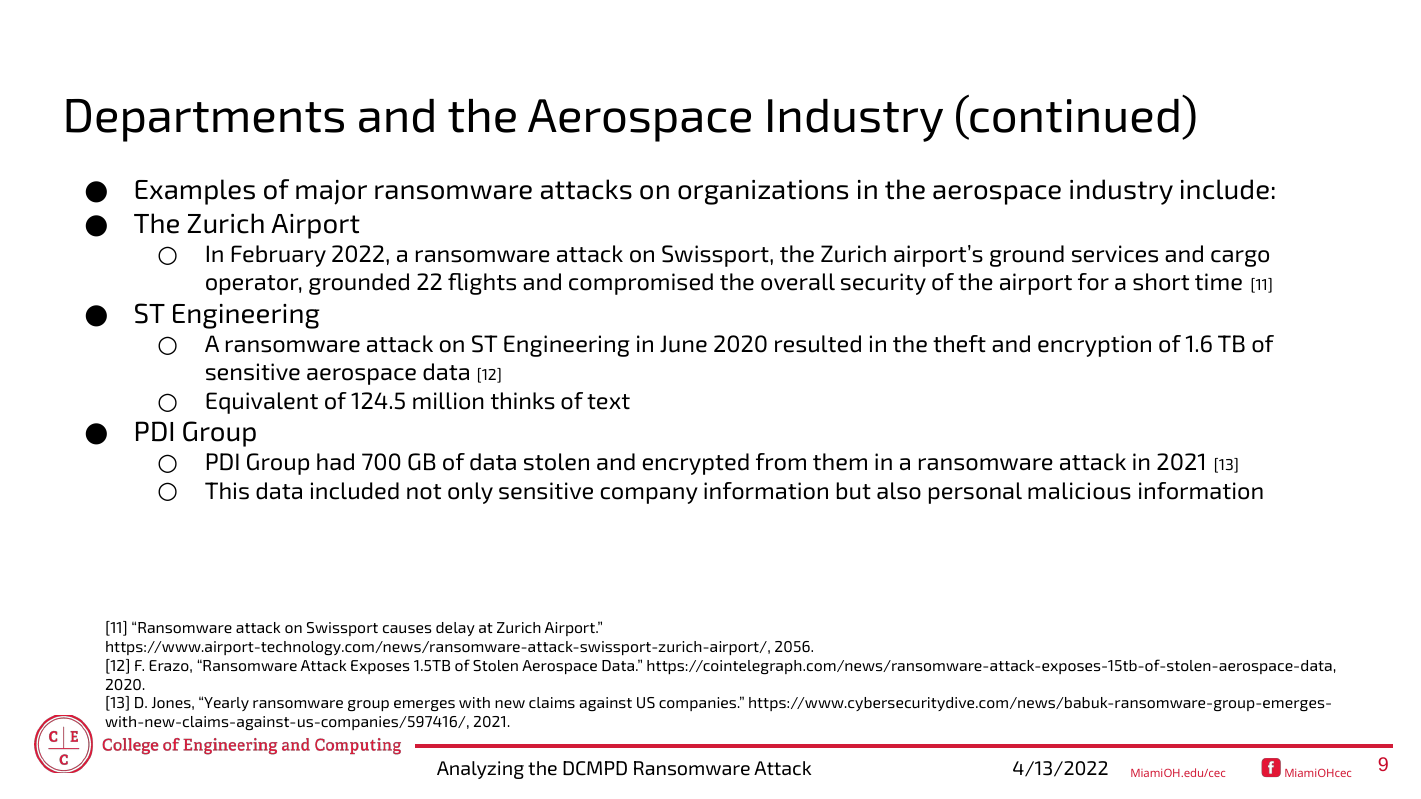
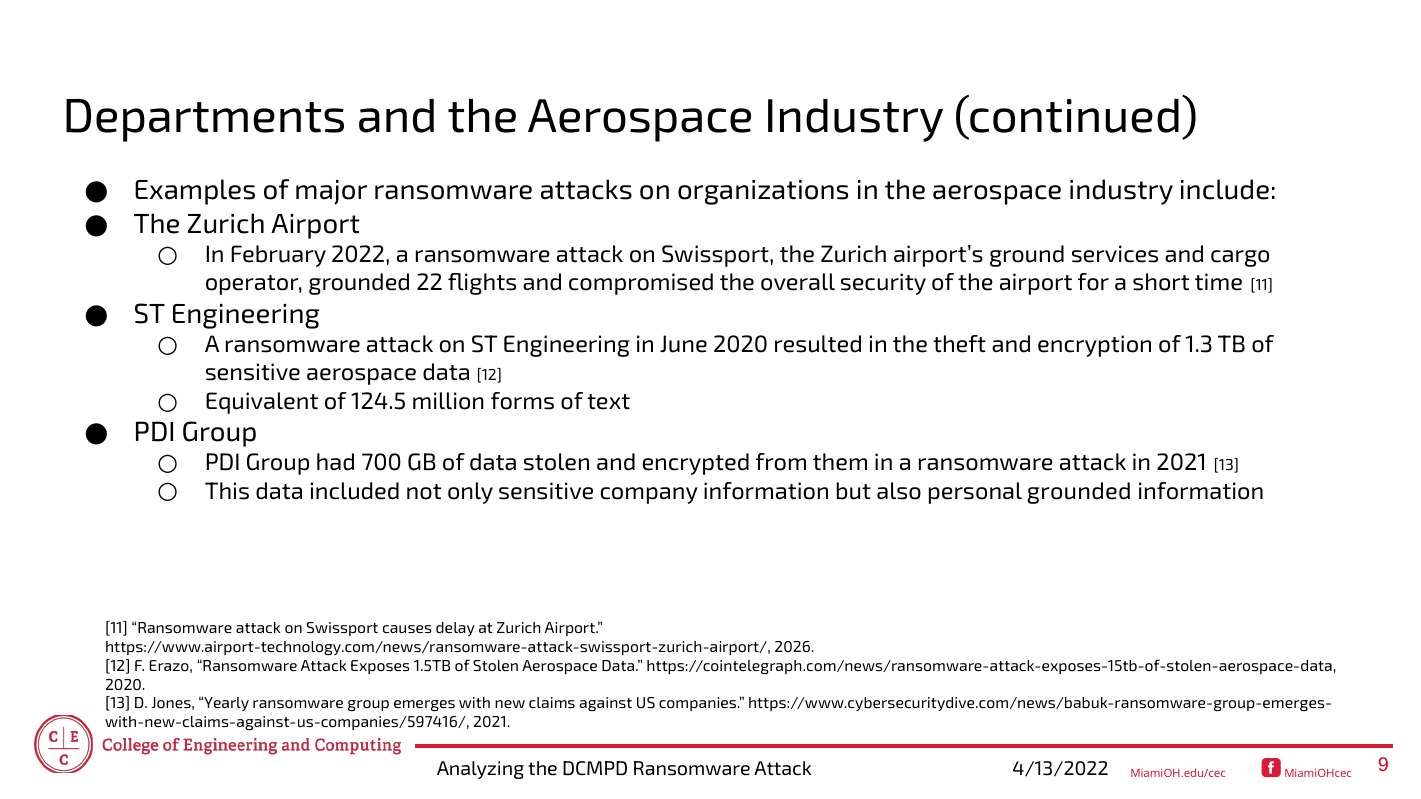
1.6: 1.6 -> 1.3
thinks: thinks -> forms
personal malicious: malicious -> grounded
2056: 2056 -> 2026
